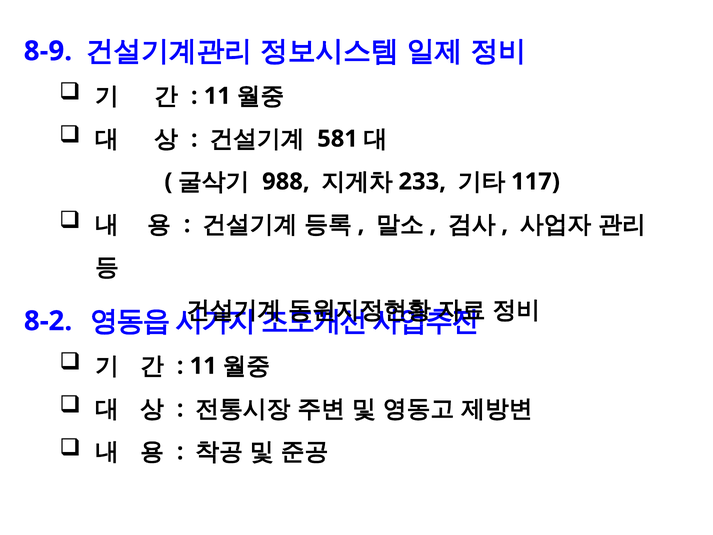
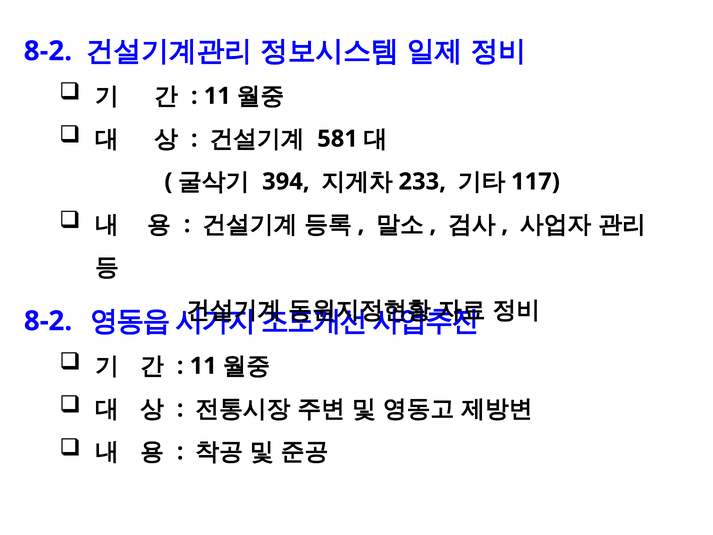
8-9 at (48, 51): 8-9 -> 8-2
988: 988 -> 394
